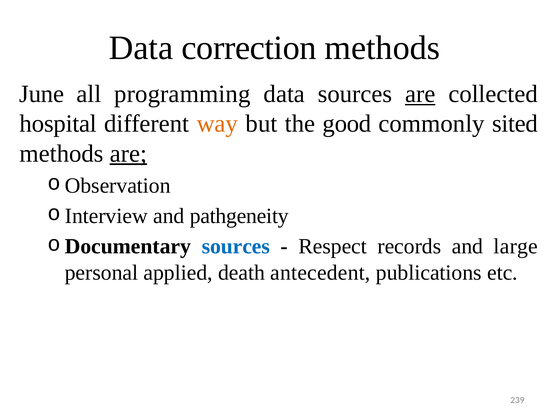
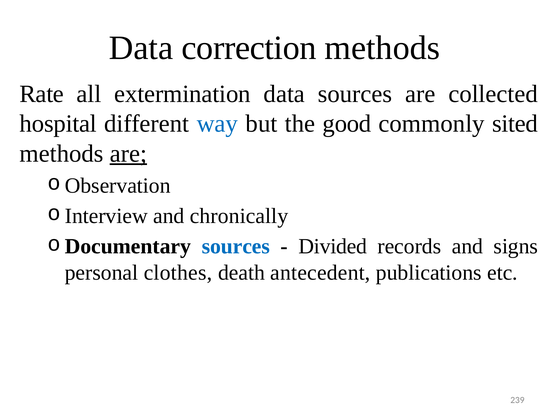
June: June -> Rate
programming: programming -> extermination
are at (420, 94) underline: present -> none
way colour: orange -> blue
pathgeneity: pathgeneity -> chronically
Respect: Respect -> Divided
large: large -> signs
applied: applied -> clothes
